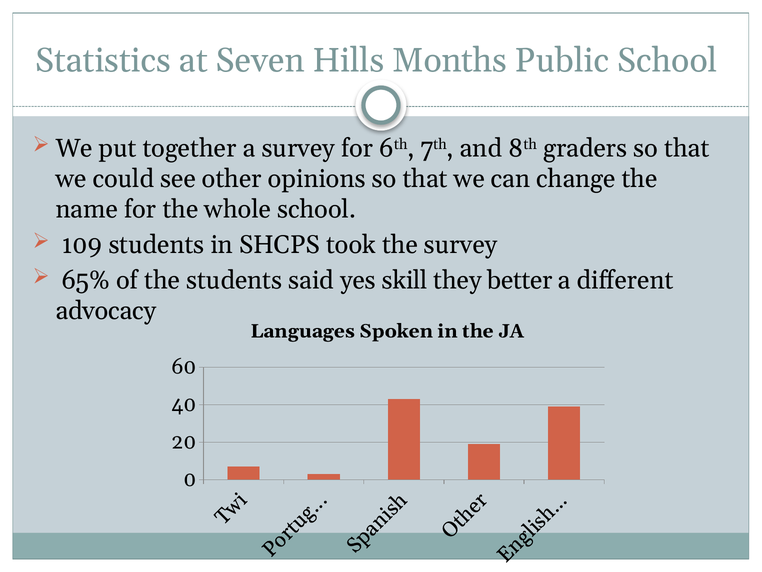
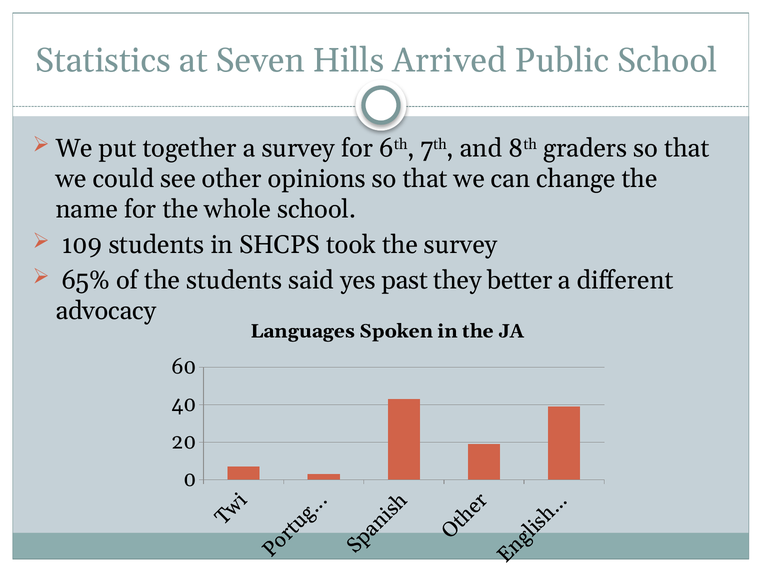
Months: Months -> Arrived
skill: skill -> past
